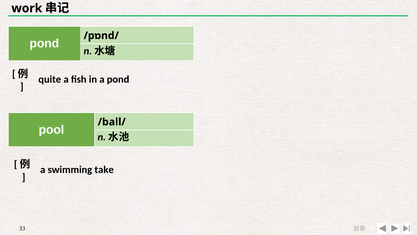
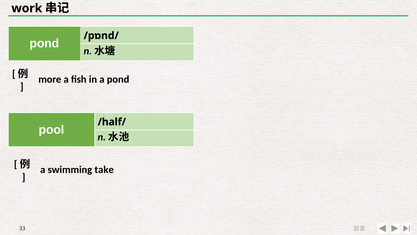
quite: quite -> more
/ball/: /ball/ -> /half/
